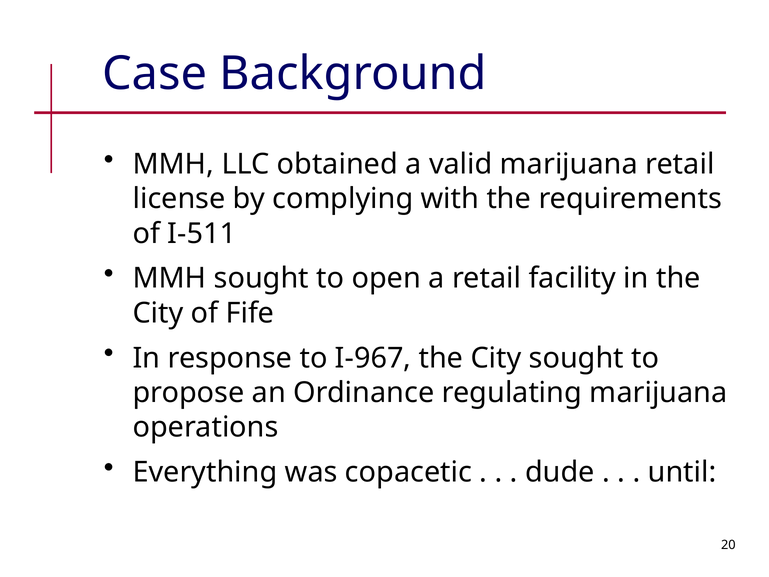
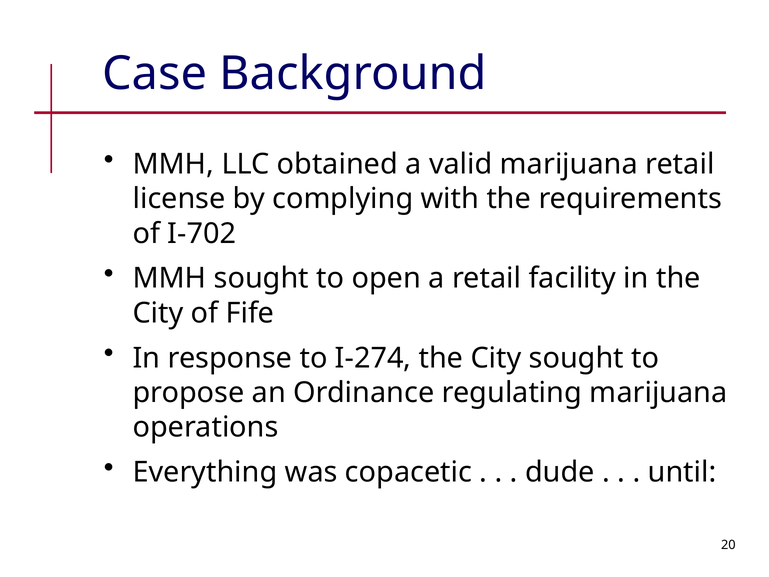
I-511: I-511 -> I-702
I-967: I-967 -> I-274
